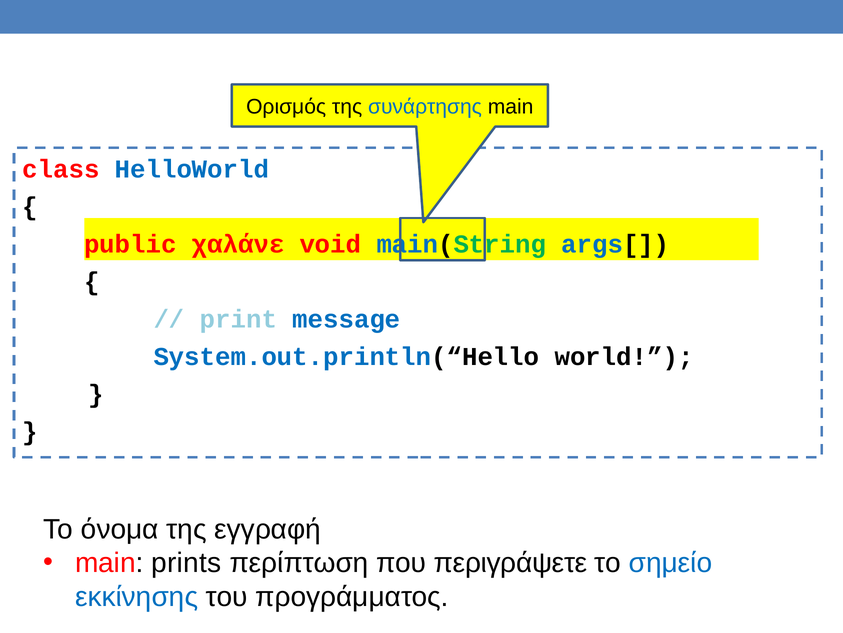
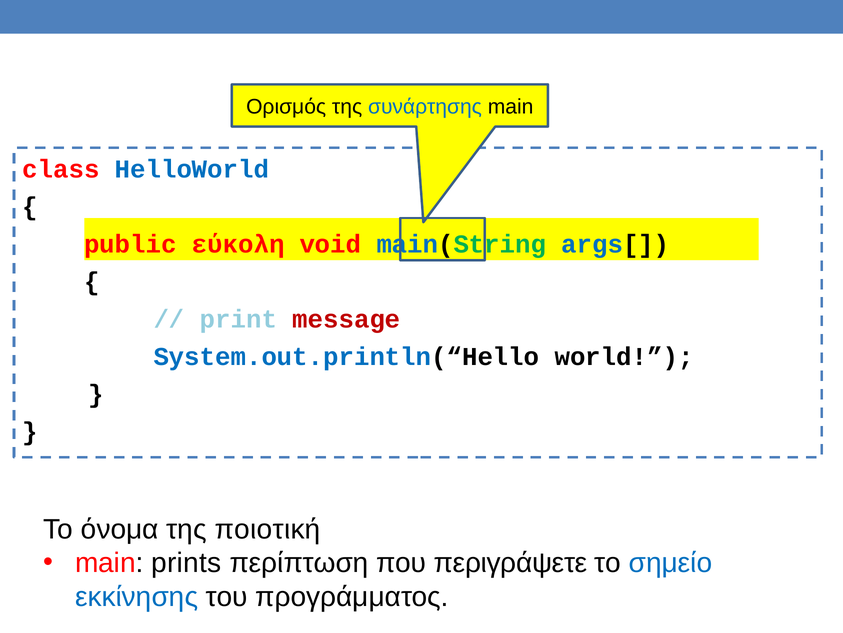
χαλάνε: χαλάνε -> εύκολη
message colour: blue -> red
εγγραφή: εγγραφή -> ποιοτική
